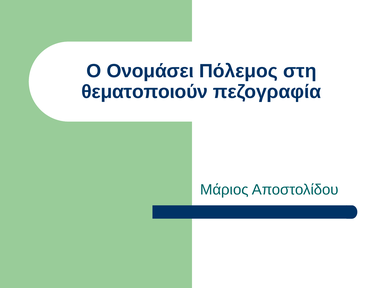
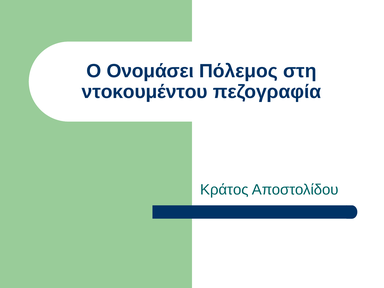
θεματοποιούν: θεματοποιούν -> ντοκουμέντου
Μάριος: Μάριος -> Κράτος
